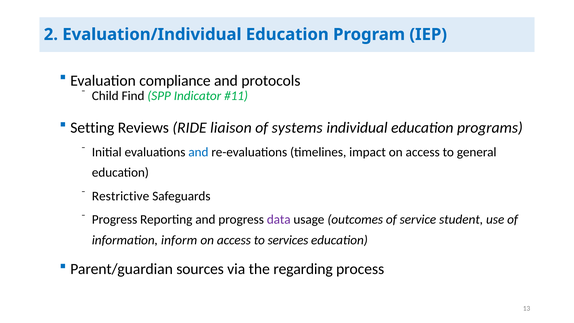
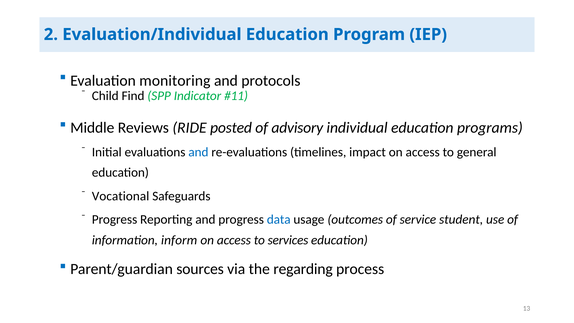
compliance: compliance -> monitoring
Setting: Setting -> Middle
liaison: liaison -> posted
systems: systems -> advisory
Restrictive: Restrictive -> Vocational
data colour: purple -> blue
